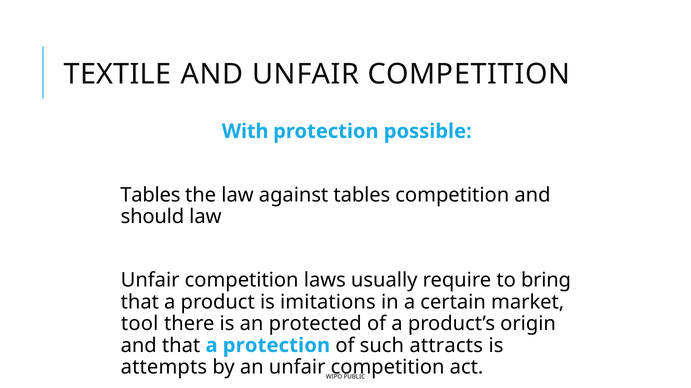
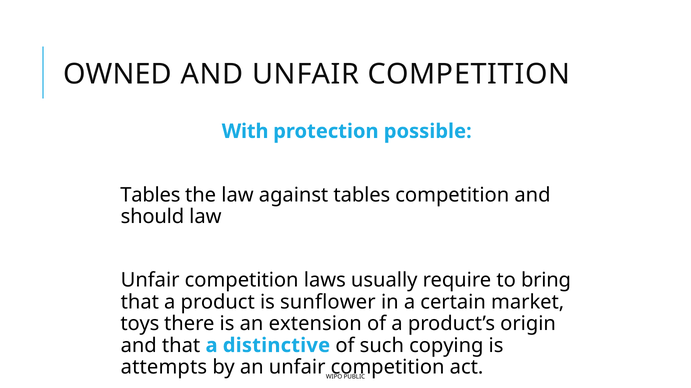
TEXTILE: TEXTILE -> OWNED
imitations: imitations -> sunflower
tool: tool -> toys
protected: protected -> extension
a protection: protection -> distinctive
attracts: attracts -> copying
